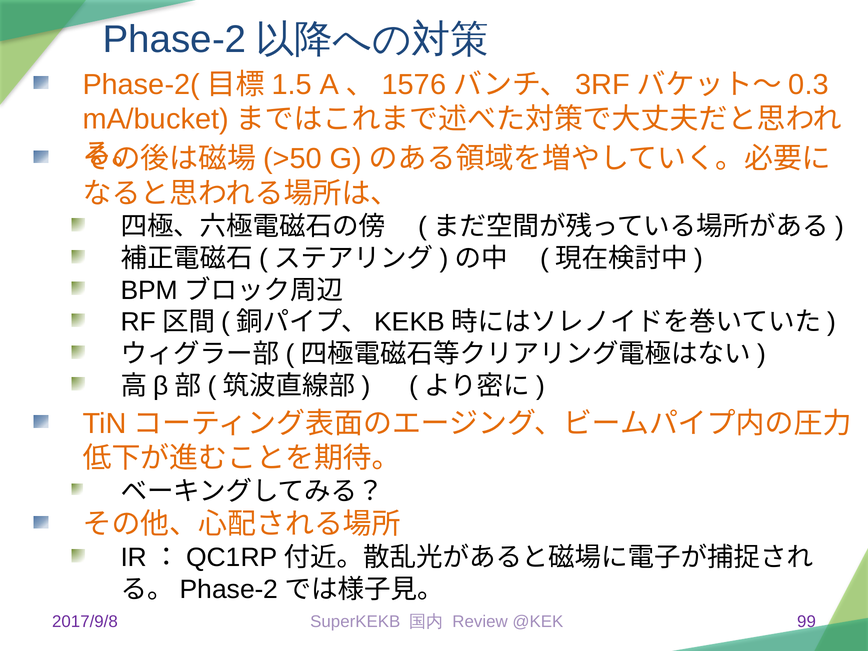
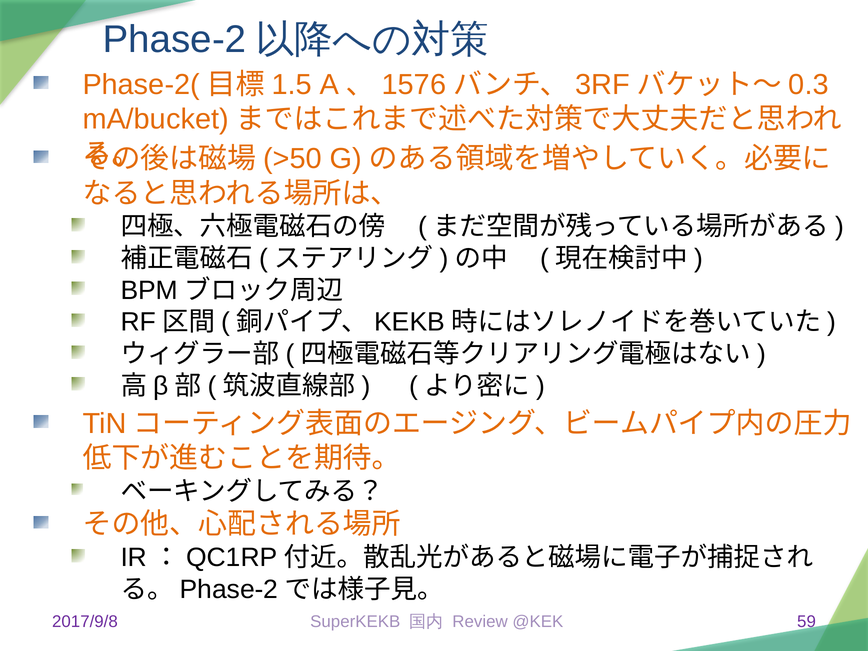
99: 99 -> 59
